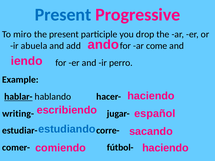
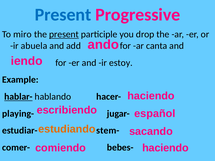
present at (64, 34) underline: none -> present
come: come -> canta
perro: perro -> estoy
writing-: writing- -> playing-
estudiando colour: blue -> orange
corre-: corre- -> stem-
fútbol-: fútbol- -> bebes-
